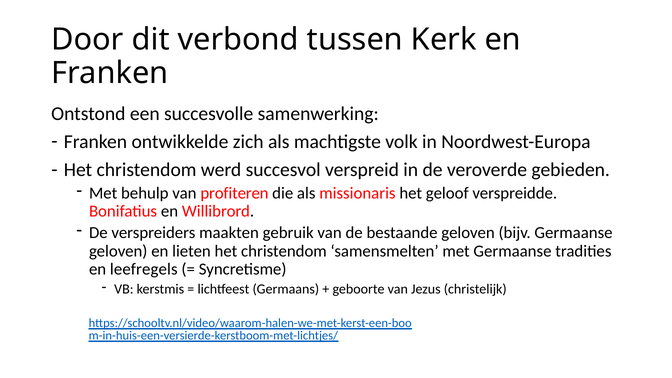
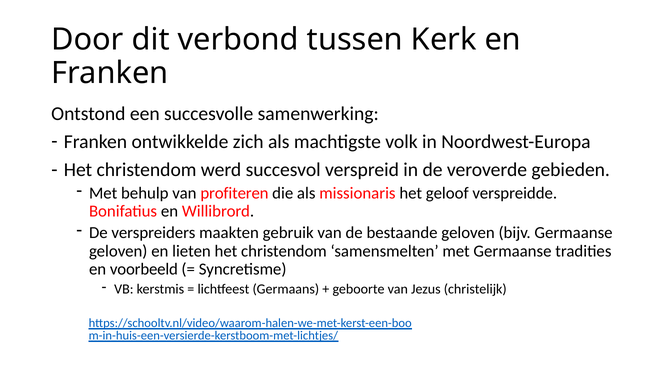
leefregels: leefregels -> voorbeeld
